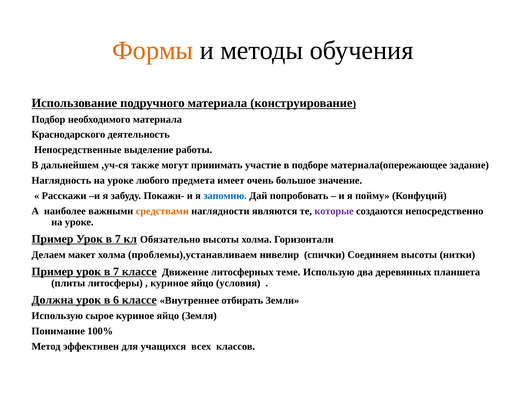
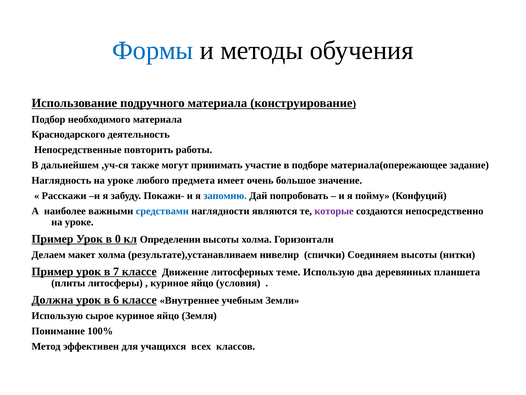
Формы colour: orange -> blue
выделение: выделение -> повторить
средствами colour: orange -> blue
7 at (118, 239): 7 -> 0
Обязательно: Обязательно -> Определении
проблемы),устанавливаем: проблемы),устанавливаем -> результате),устанавливаем
отбирать: отбирать -> учебным
